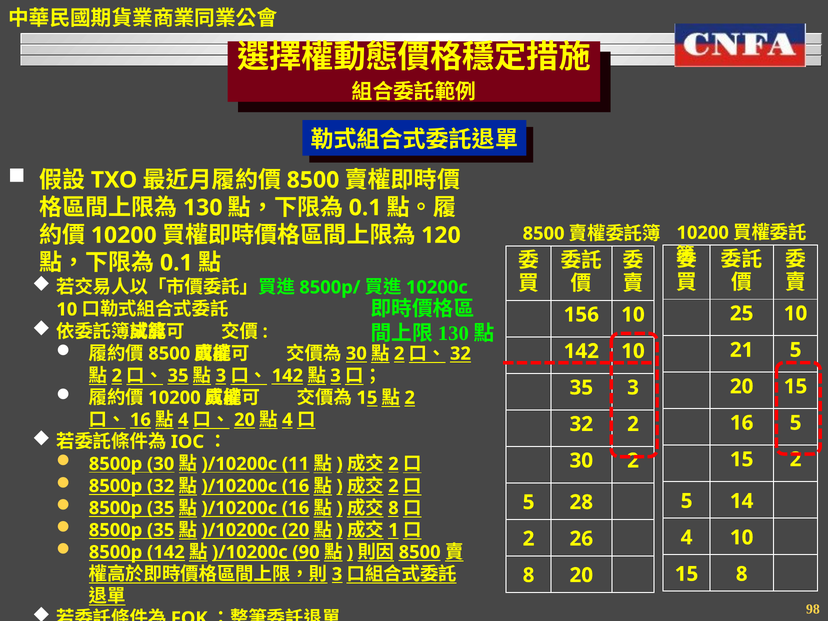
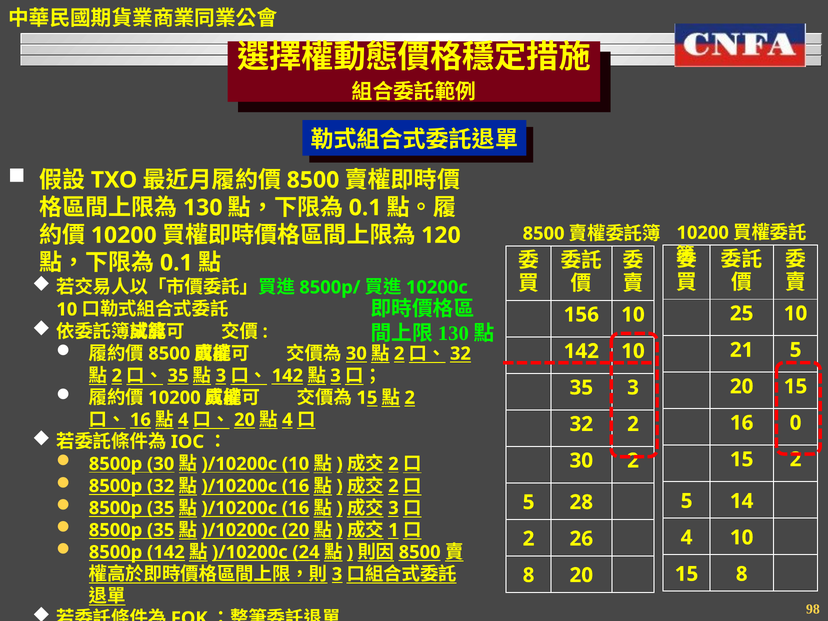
16 5: 5 -> 0
11 at (296, 464): 11 -> 10
8 at (393, 508): 8 -> 3
90: 90 -> 24
